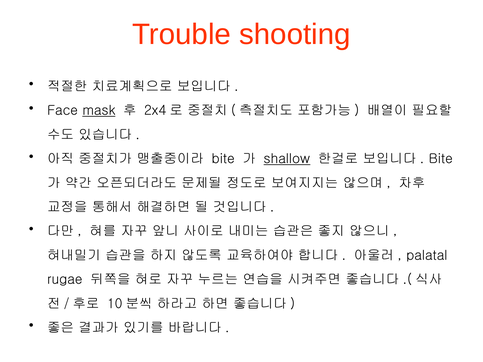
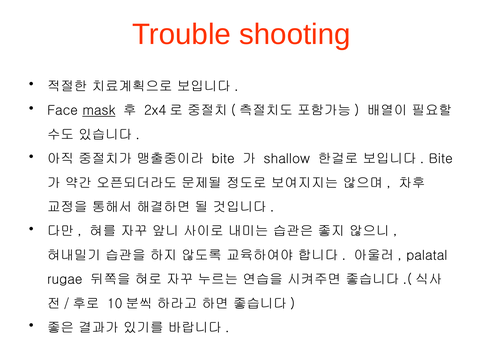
shallow underline: present -> none
